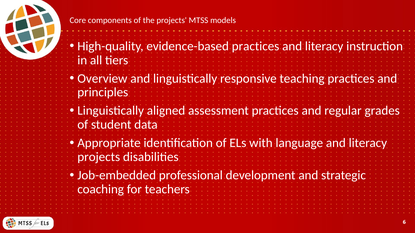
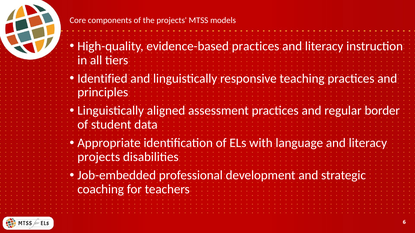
Overview: Overview -> Identified
grades: grades -> border
